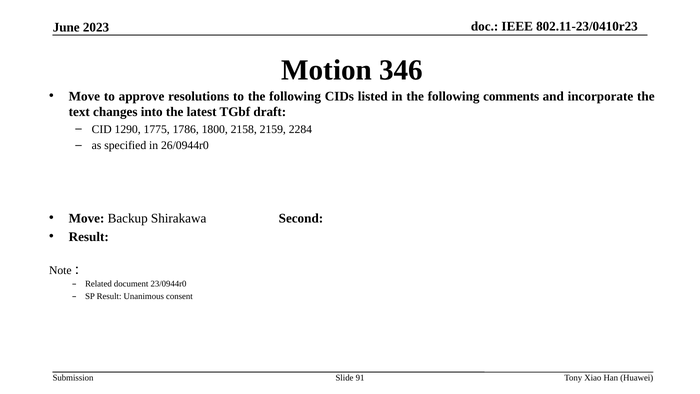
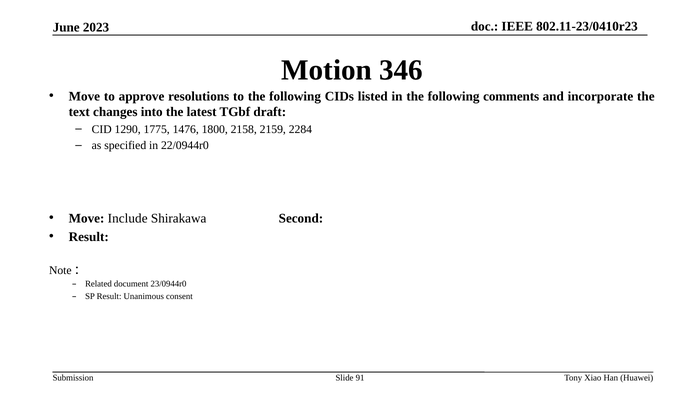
1786: 1786 -> 1476
26/0944r0: 26/0944r0 -> 22/0944r0
Backup: Backup -> Include
